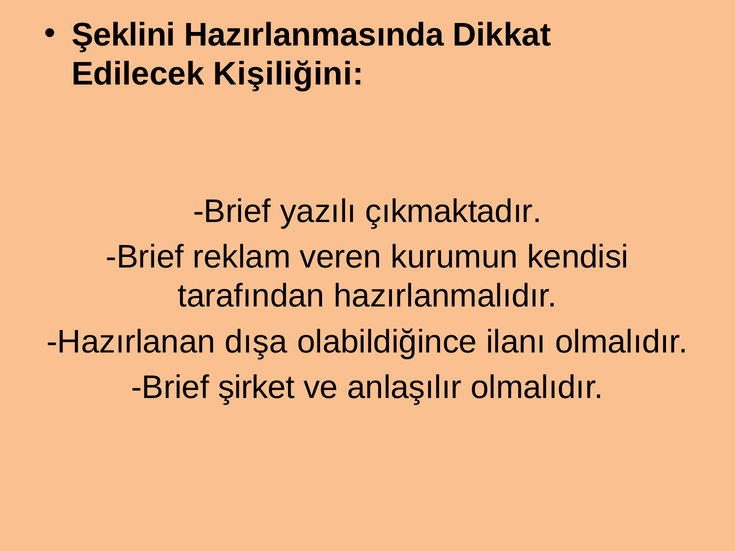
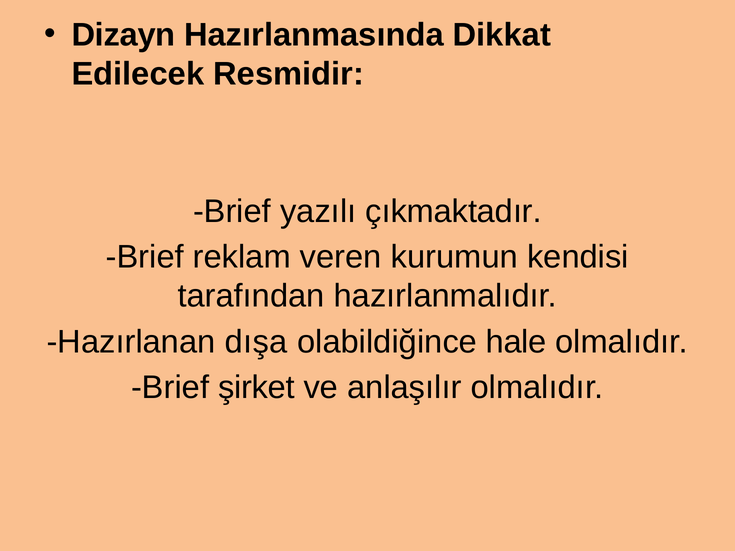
Şeklini: Şeklini -> Dizayn
Kişiliğini: Kişiliğini -> Resmidir
ilanı: ilanı -> hale
